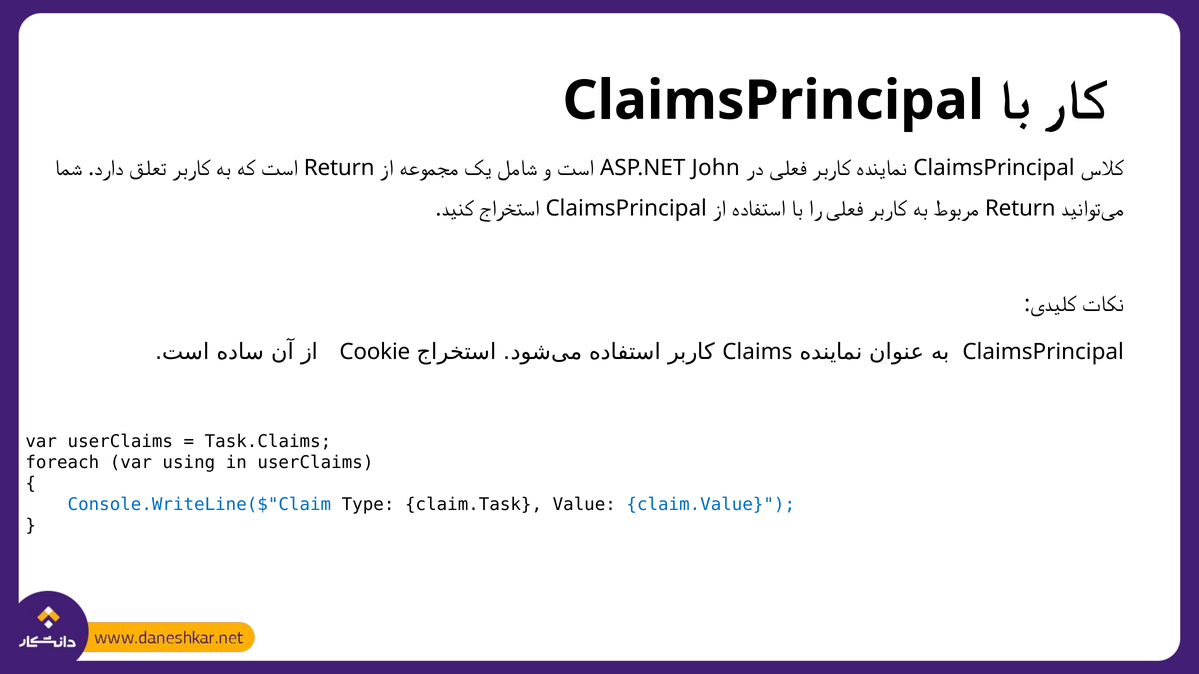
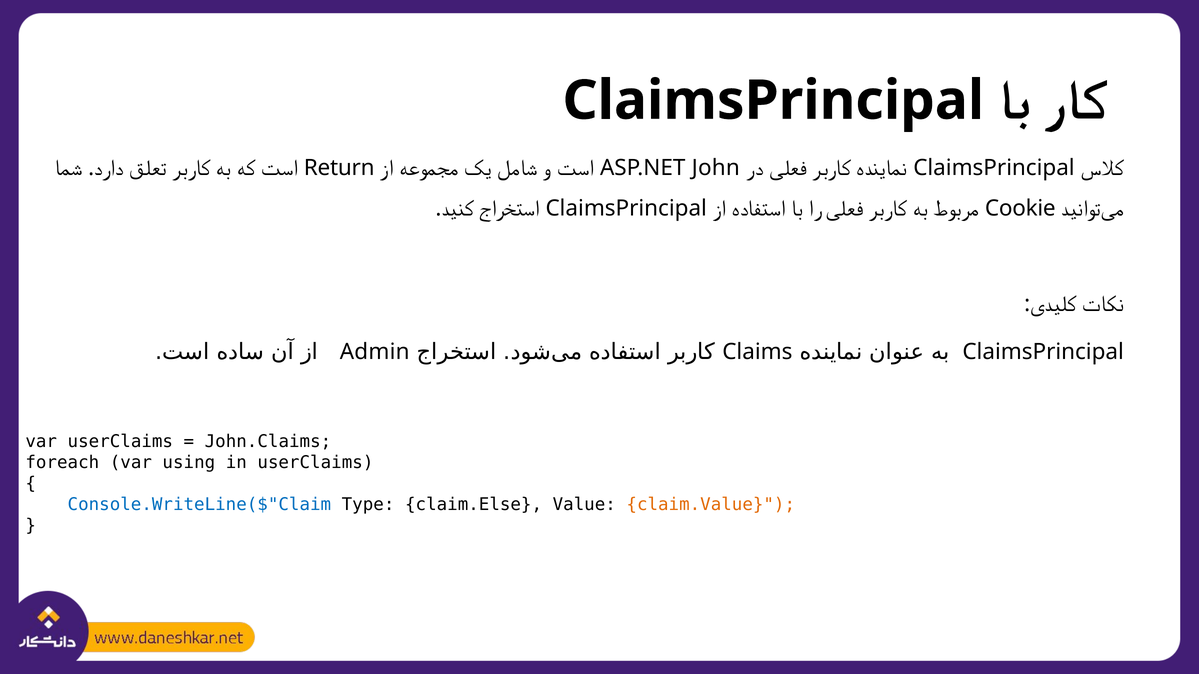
Return at (1020, 208): Return -> Cookie
Cookie: Cookie -> Admin
Task.Claims: Task.Claims -> John.Claims
claim.Task: claim.Task -> claim.Else
claim.Value colour: blue -> orange
